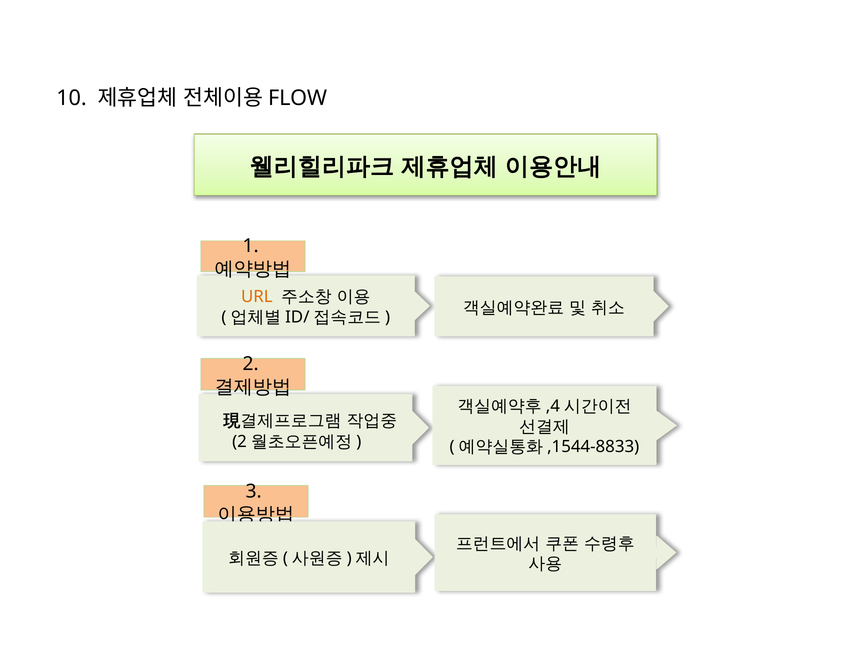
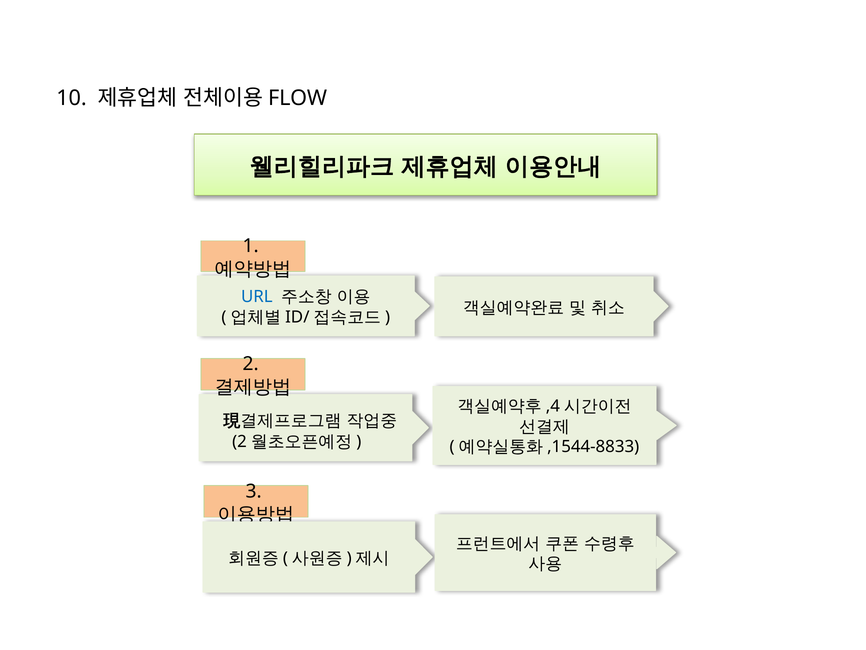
URL colour: orange -> blue
